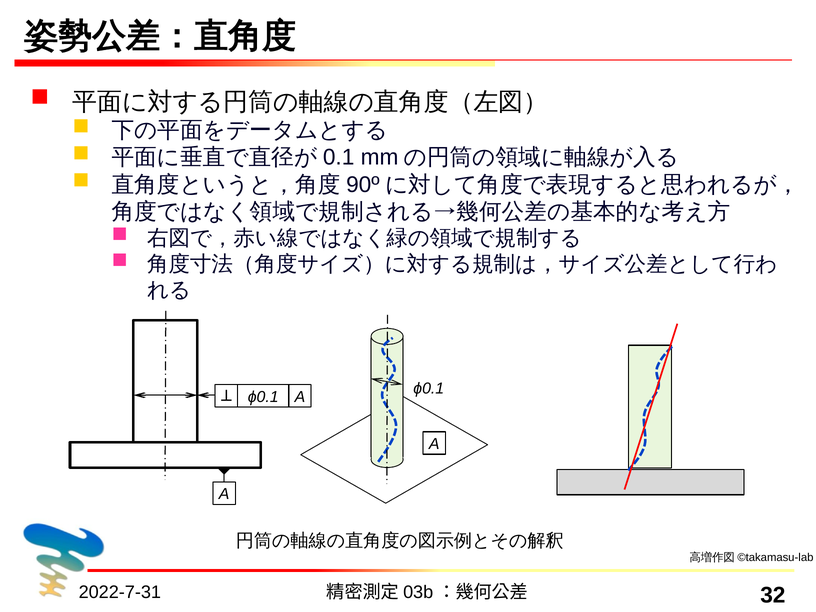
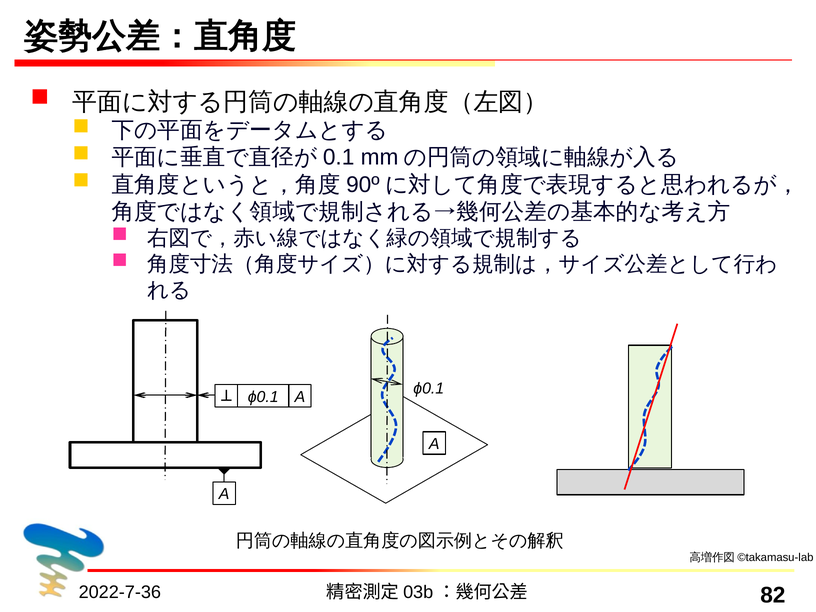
2022-7-31: 2022-7-31 -> 2022-7-36
32: 32 -> 82
